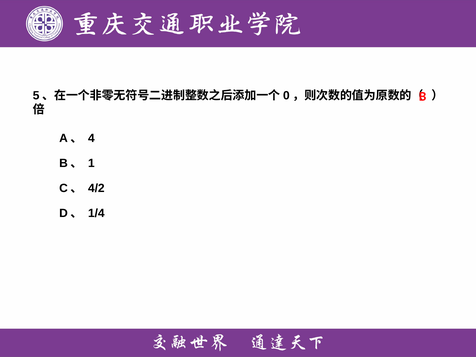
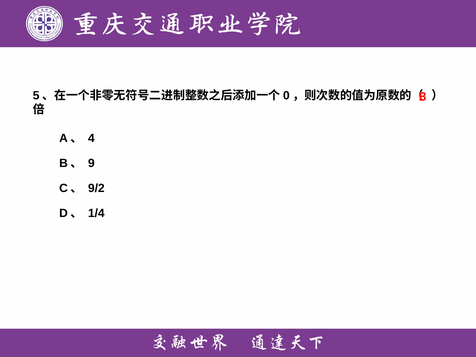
1: 1 -> 9
4/2: 4/2 -> 9/2
